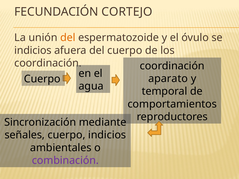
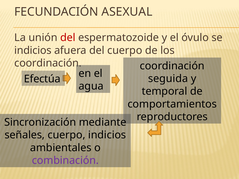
CORTEJO: CORTEJO -> ASEXUAL
del at (68, 38) colour: orange -> red
aparato: aparato -> seguida
Cuerpo at (42, 79): Cuerpo -> Efectúa
